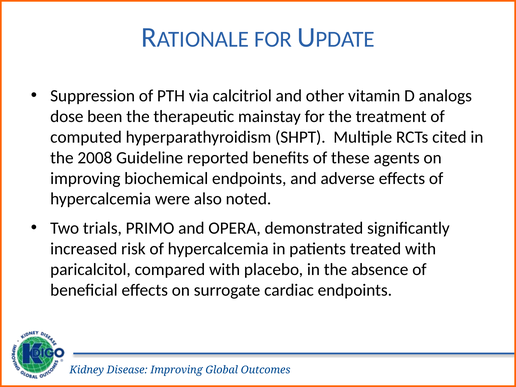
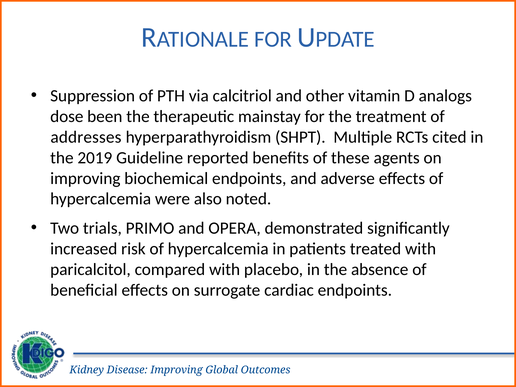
computed: computed -> addresses
2008: 2008 -> 2019
